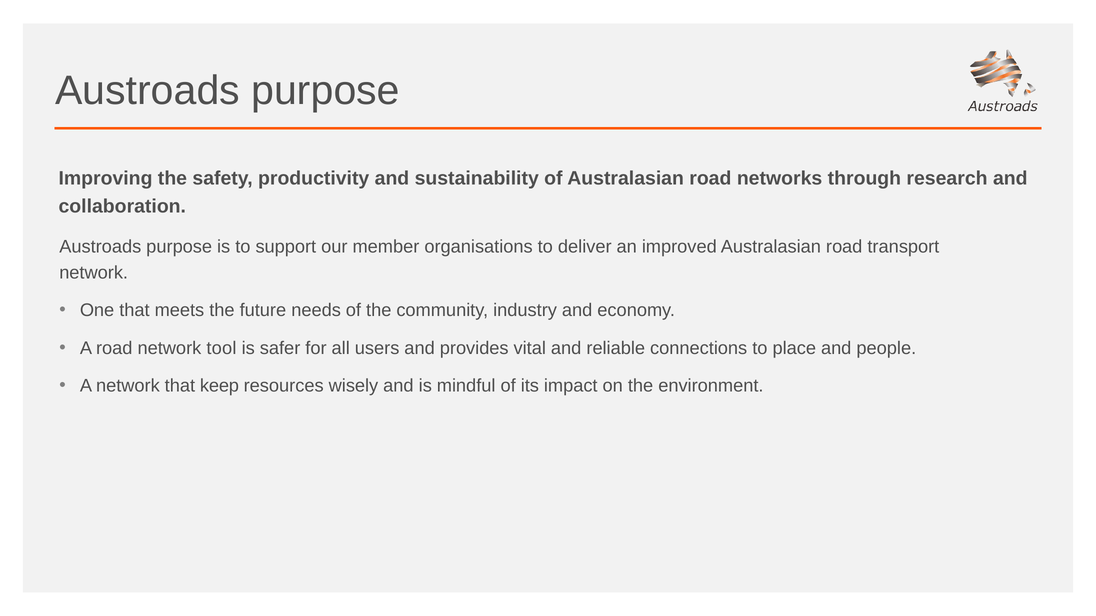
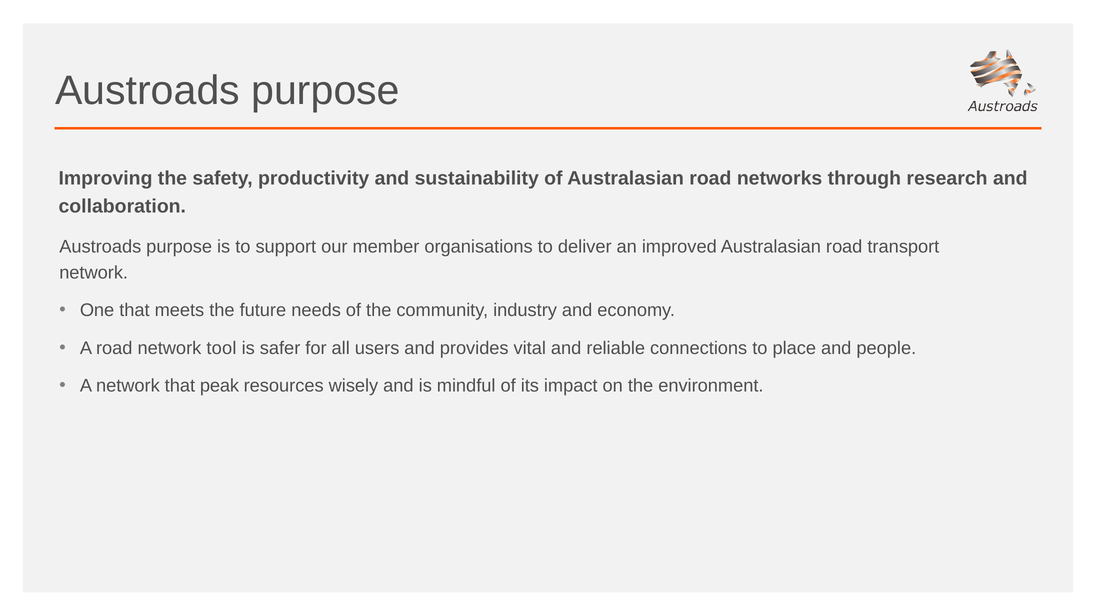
keep: keep -> peak
